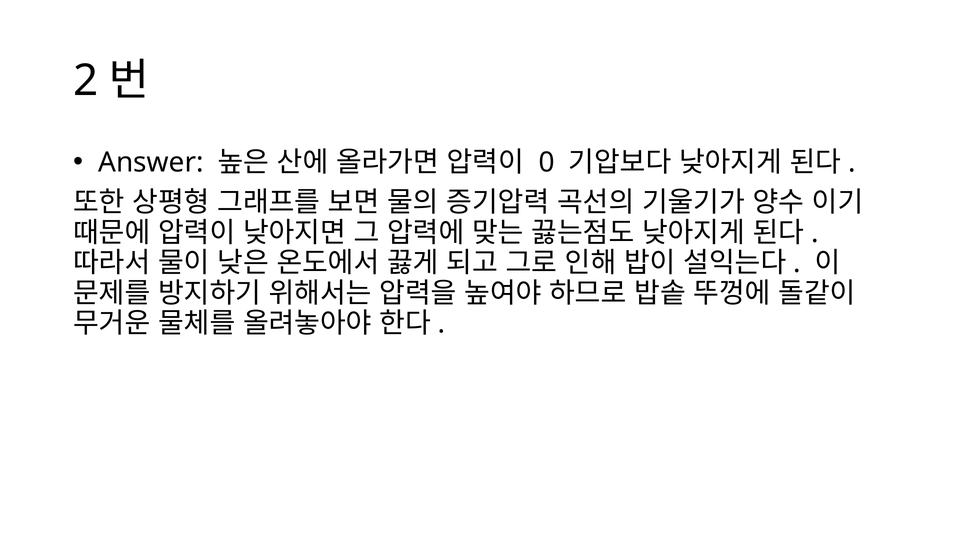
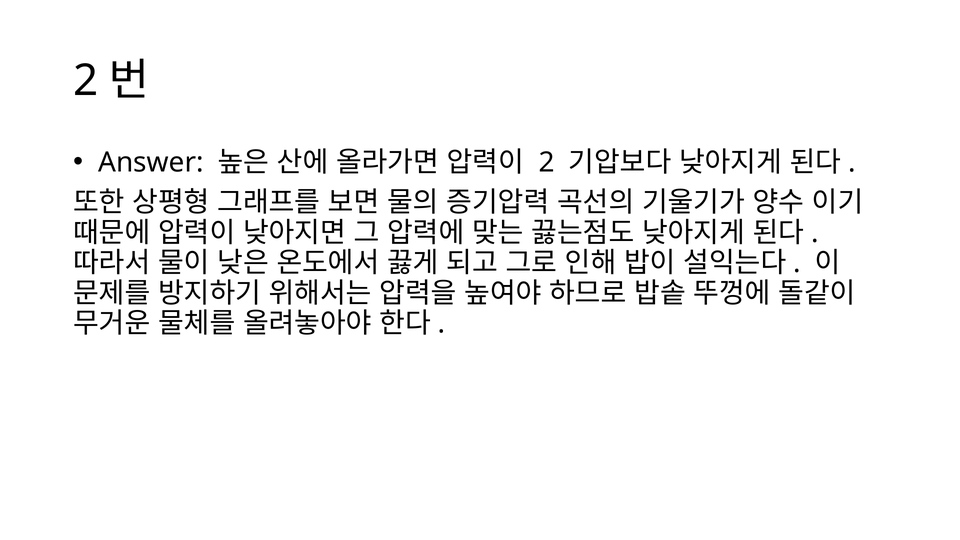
0 at (547, 162): 0 -> 2
